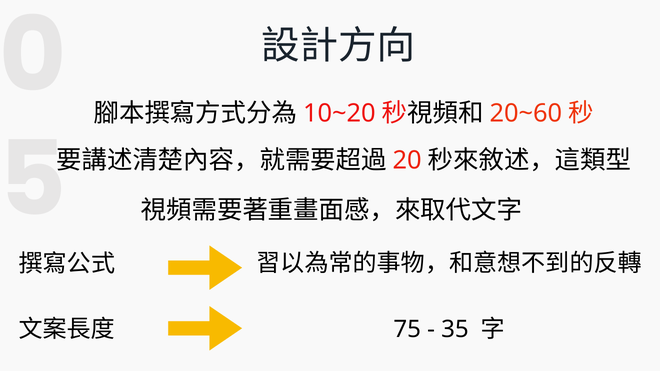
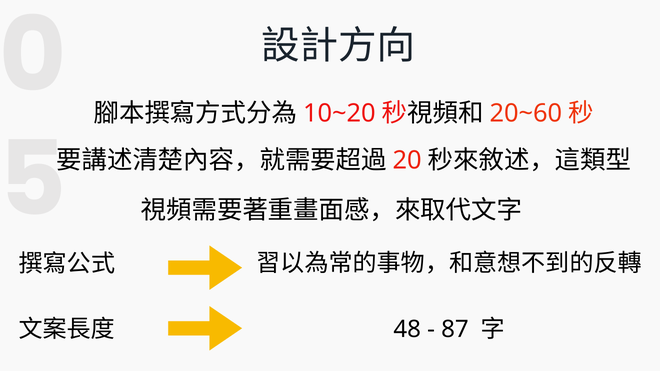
75: 75 -> 48
35: 35 -> 87
